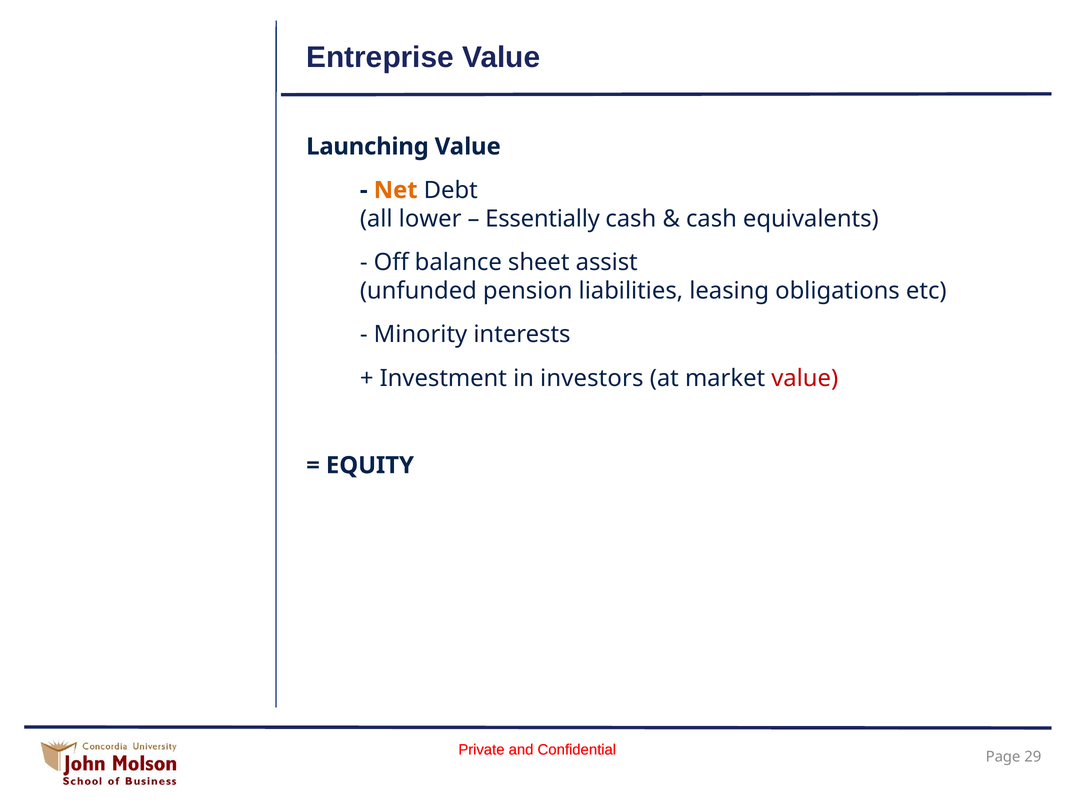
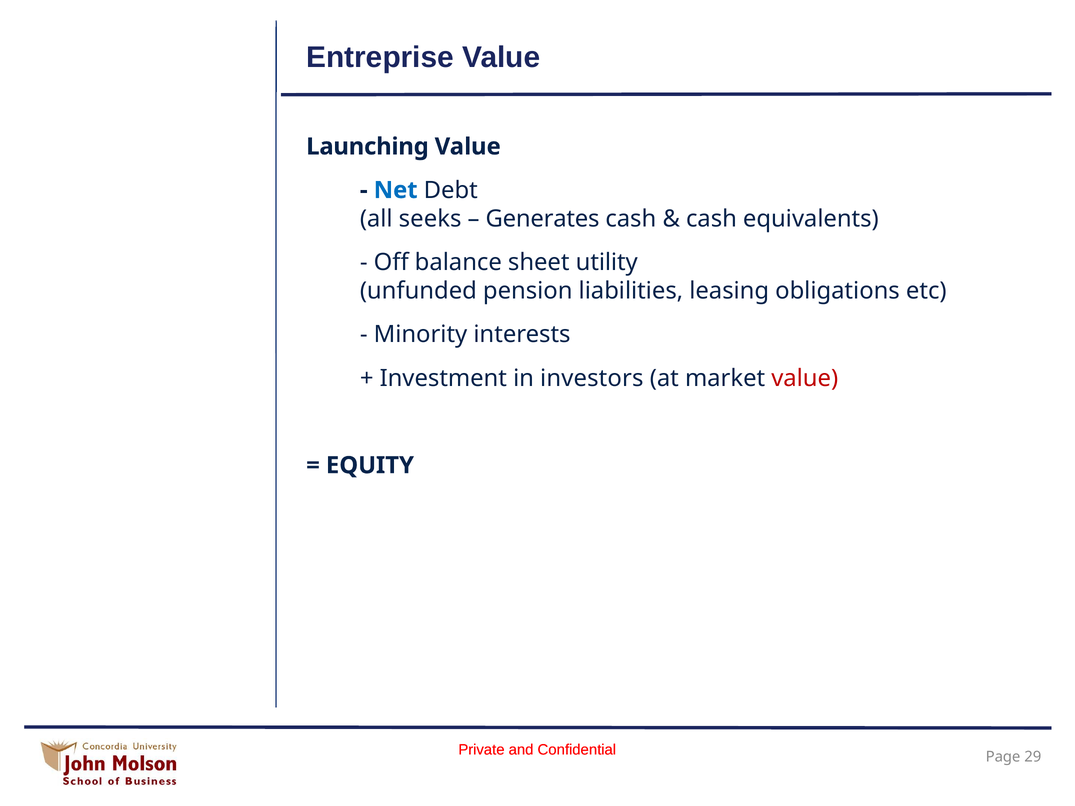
Net colour: orange -> blue
lower: lower -> seeks
Essentially: Essentially -> Generates
assist: assist -> utility
